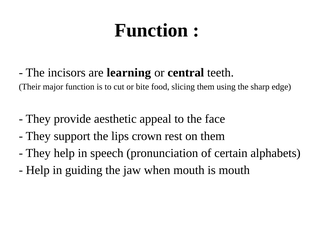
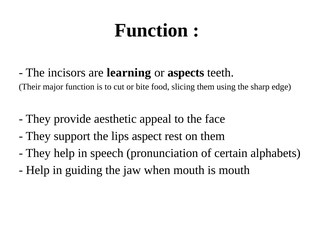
central: central -> aspects
crown: crown -> aspect
